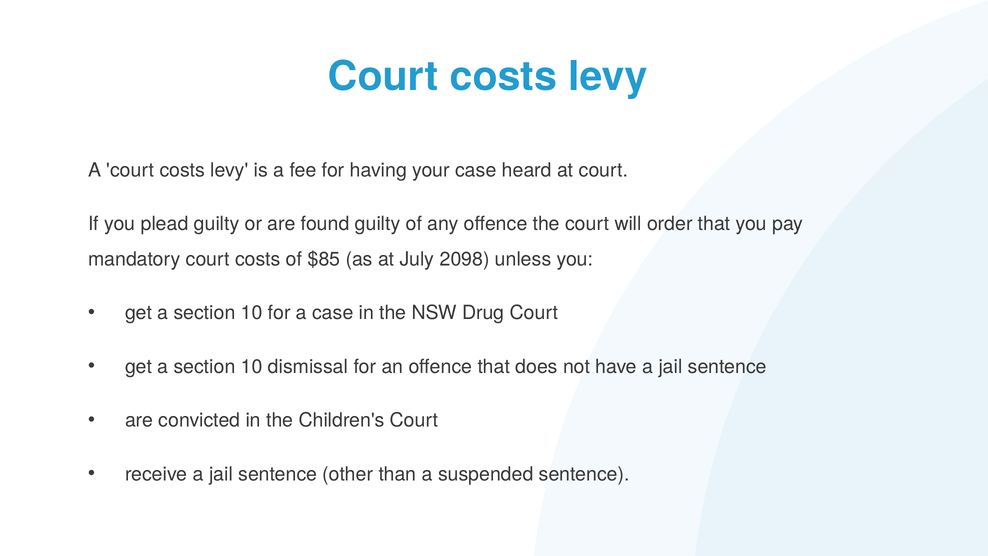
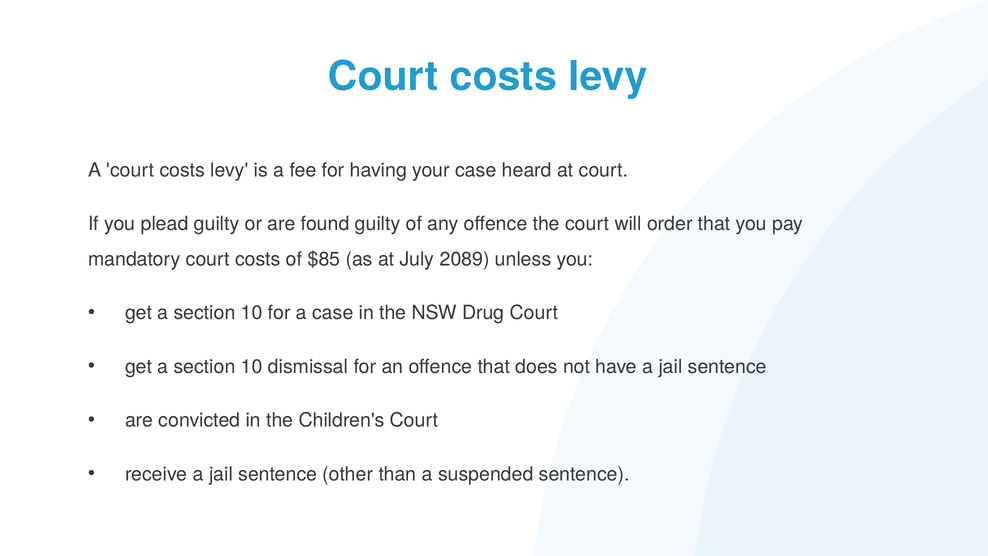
2098: 2098 -> 2089
